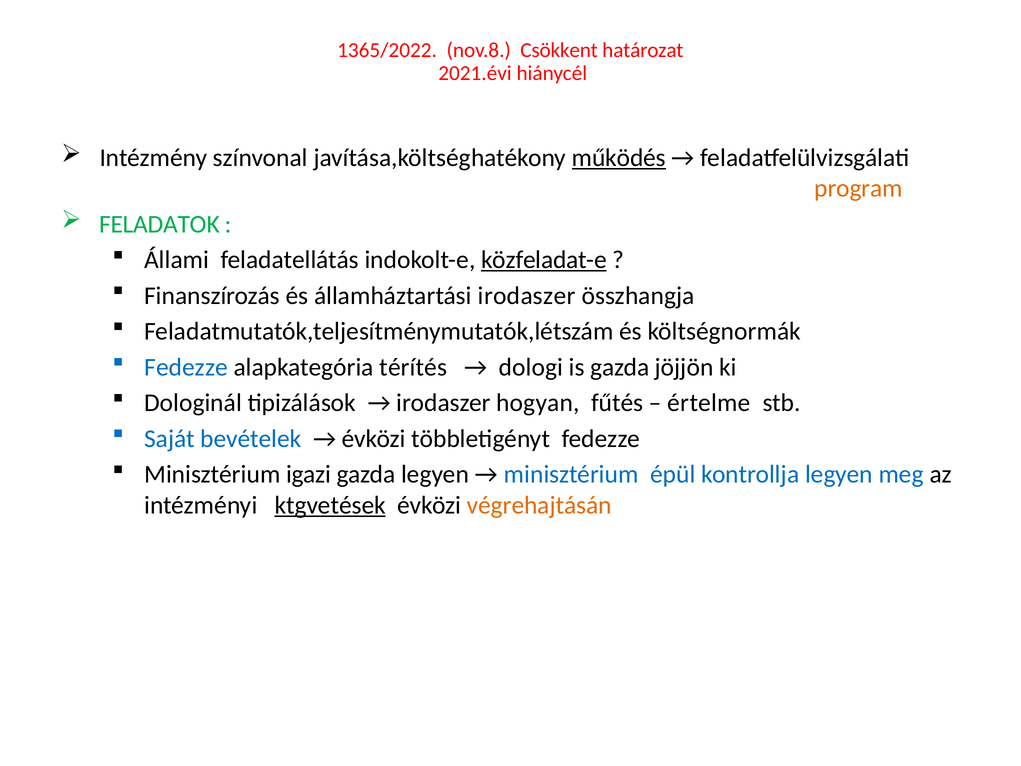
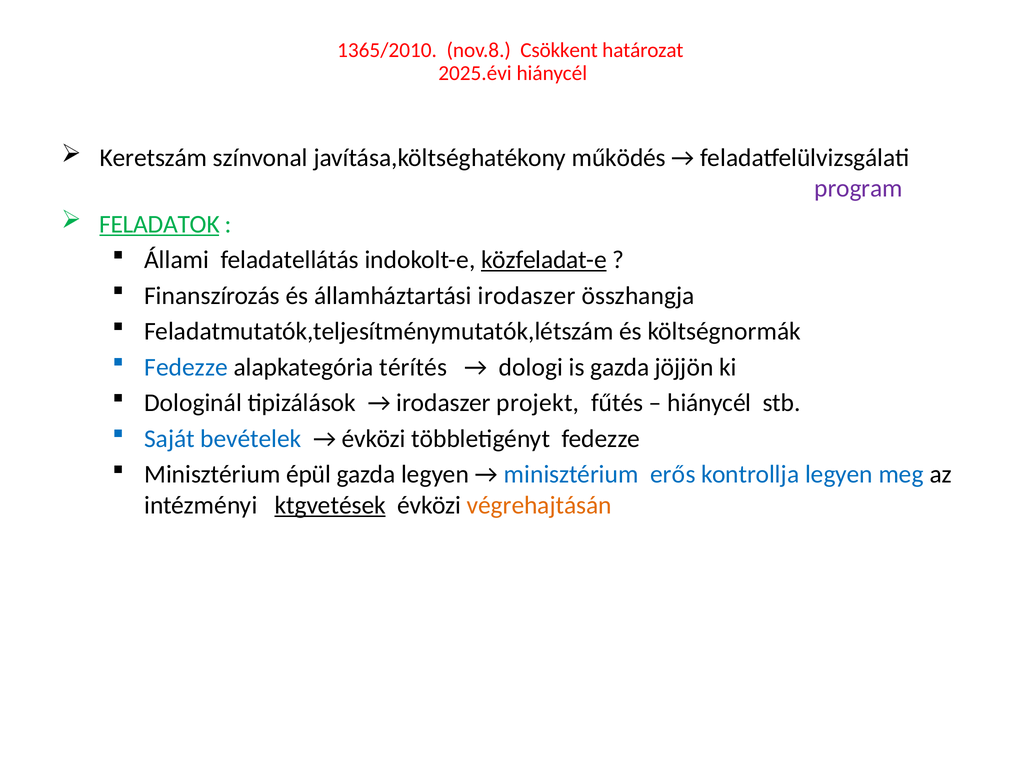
1365/2022: 1365/2022 -> 1365/2010
2021.évi: 2021.évi -> 2025.évi
Intézmény: Intézmény -> Keretszám
működés underline: present -> none
program colour: orange -> purple
FELADATOK underline: none -> present
hogyan: hogyan -> projekt
értelme at (709, 403): értelme -> hiánycél
igazi: igazi -> épül
épül: épül -> erős
